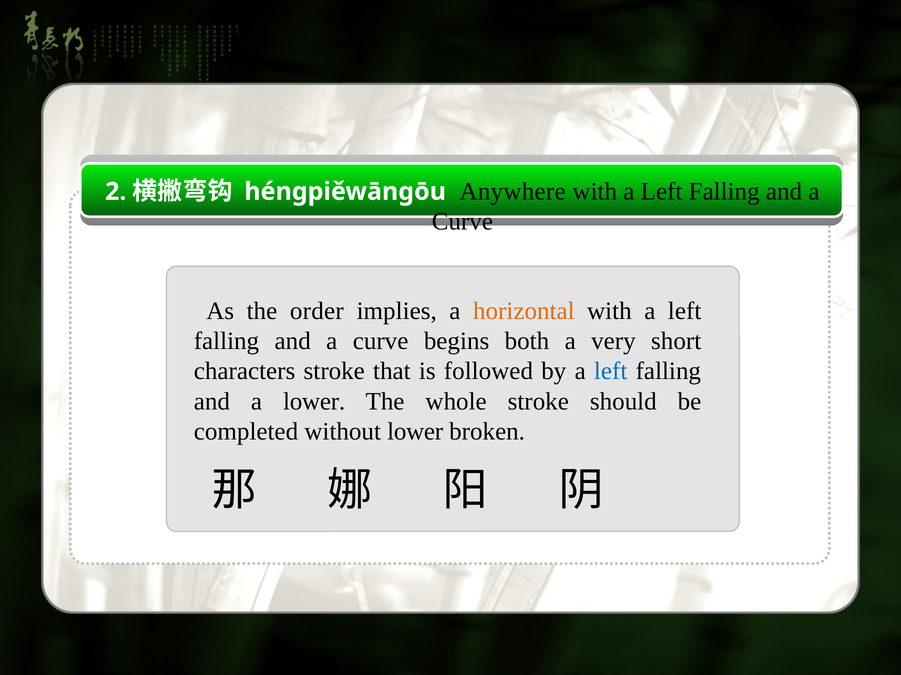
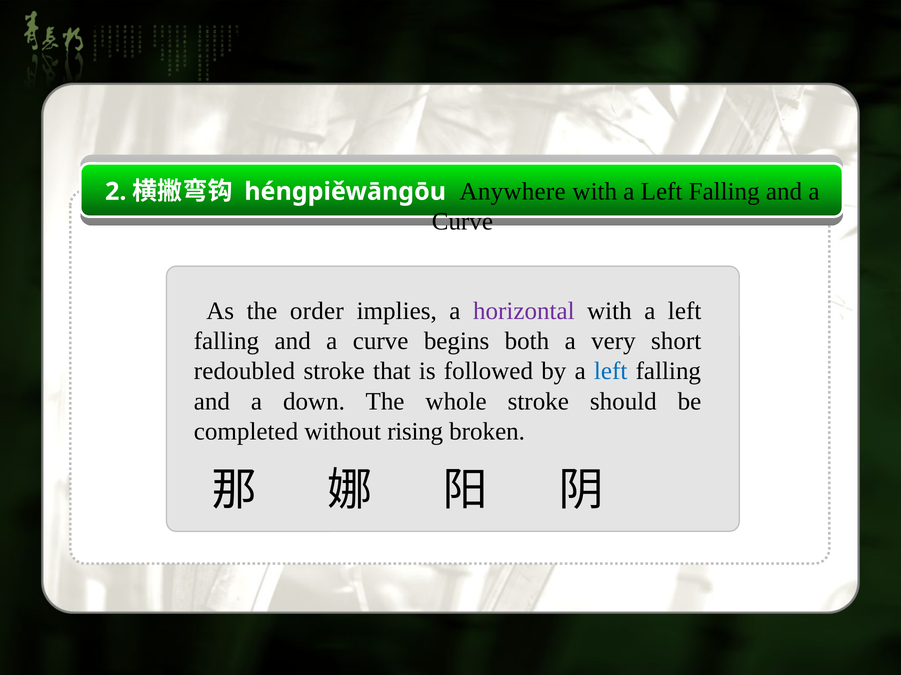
horizontal colour: orange -> purple
characters: characters -> redoubled
a lower: lower -> down
without lower: lower -> rising
